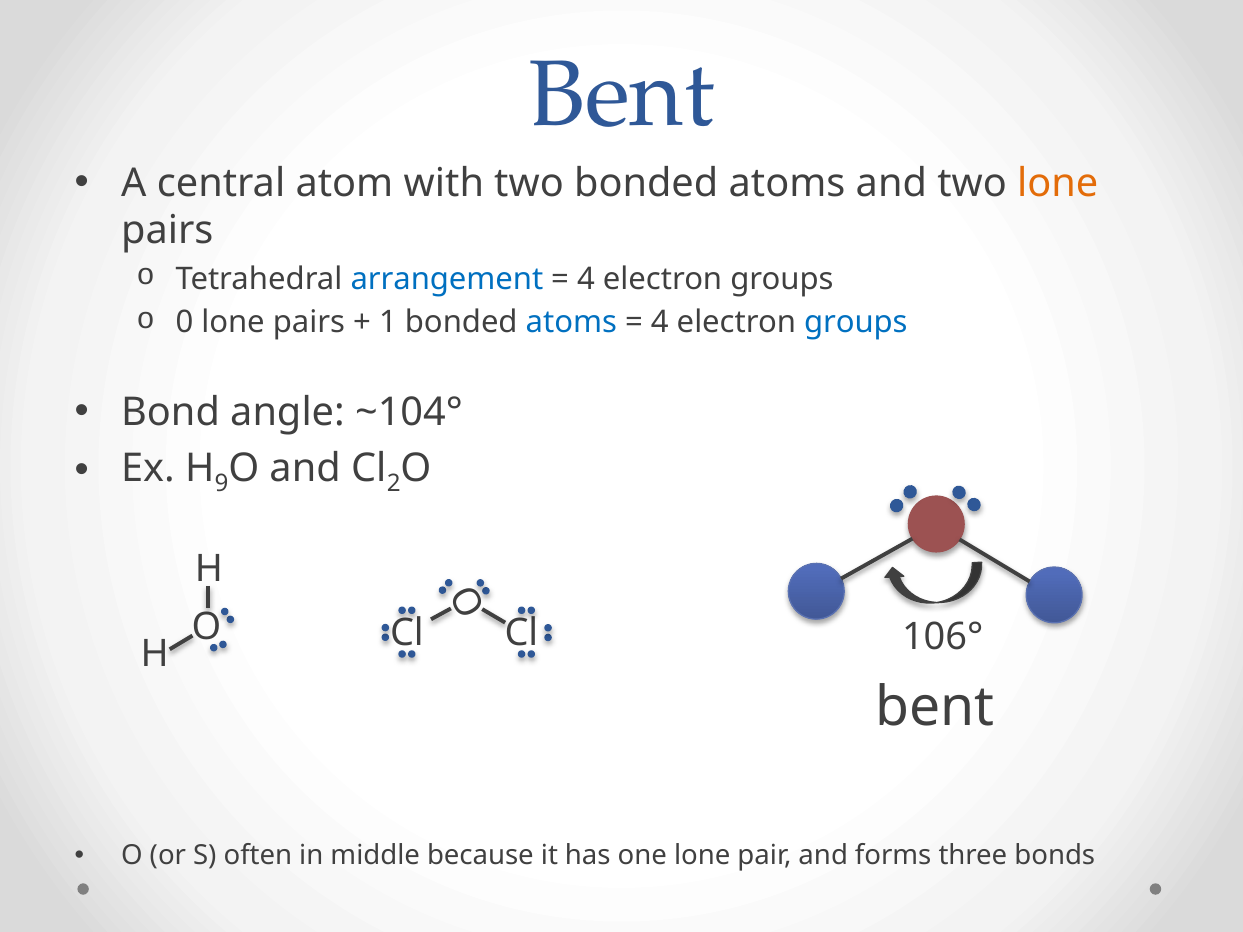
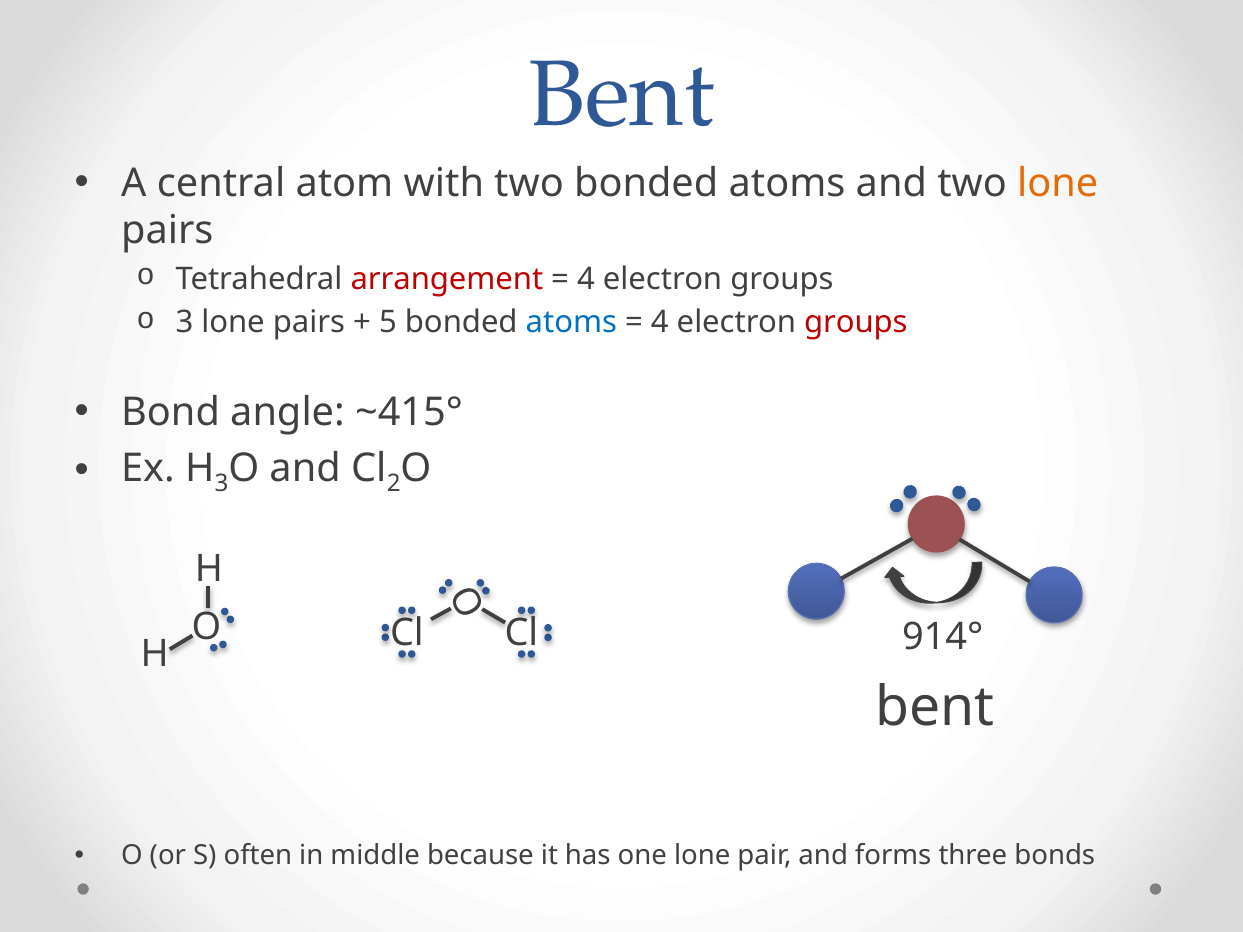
arrangement colour: blue -> red
o 0: 0 -> 3
1: 1 -> 5
groups at (856, 322) colour: blue -> red
~104°: ~104° -> ~415°
H 9: 9 -> 3
106°: 106° -> 914°
